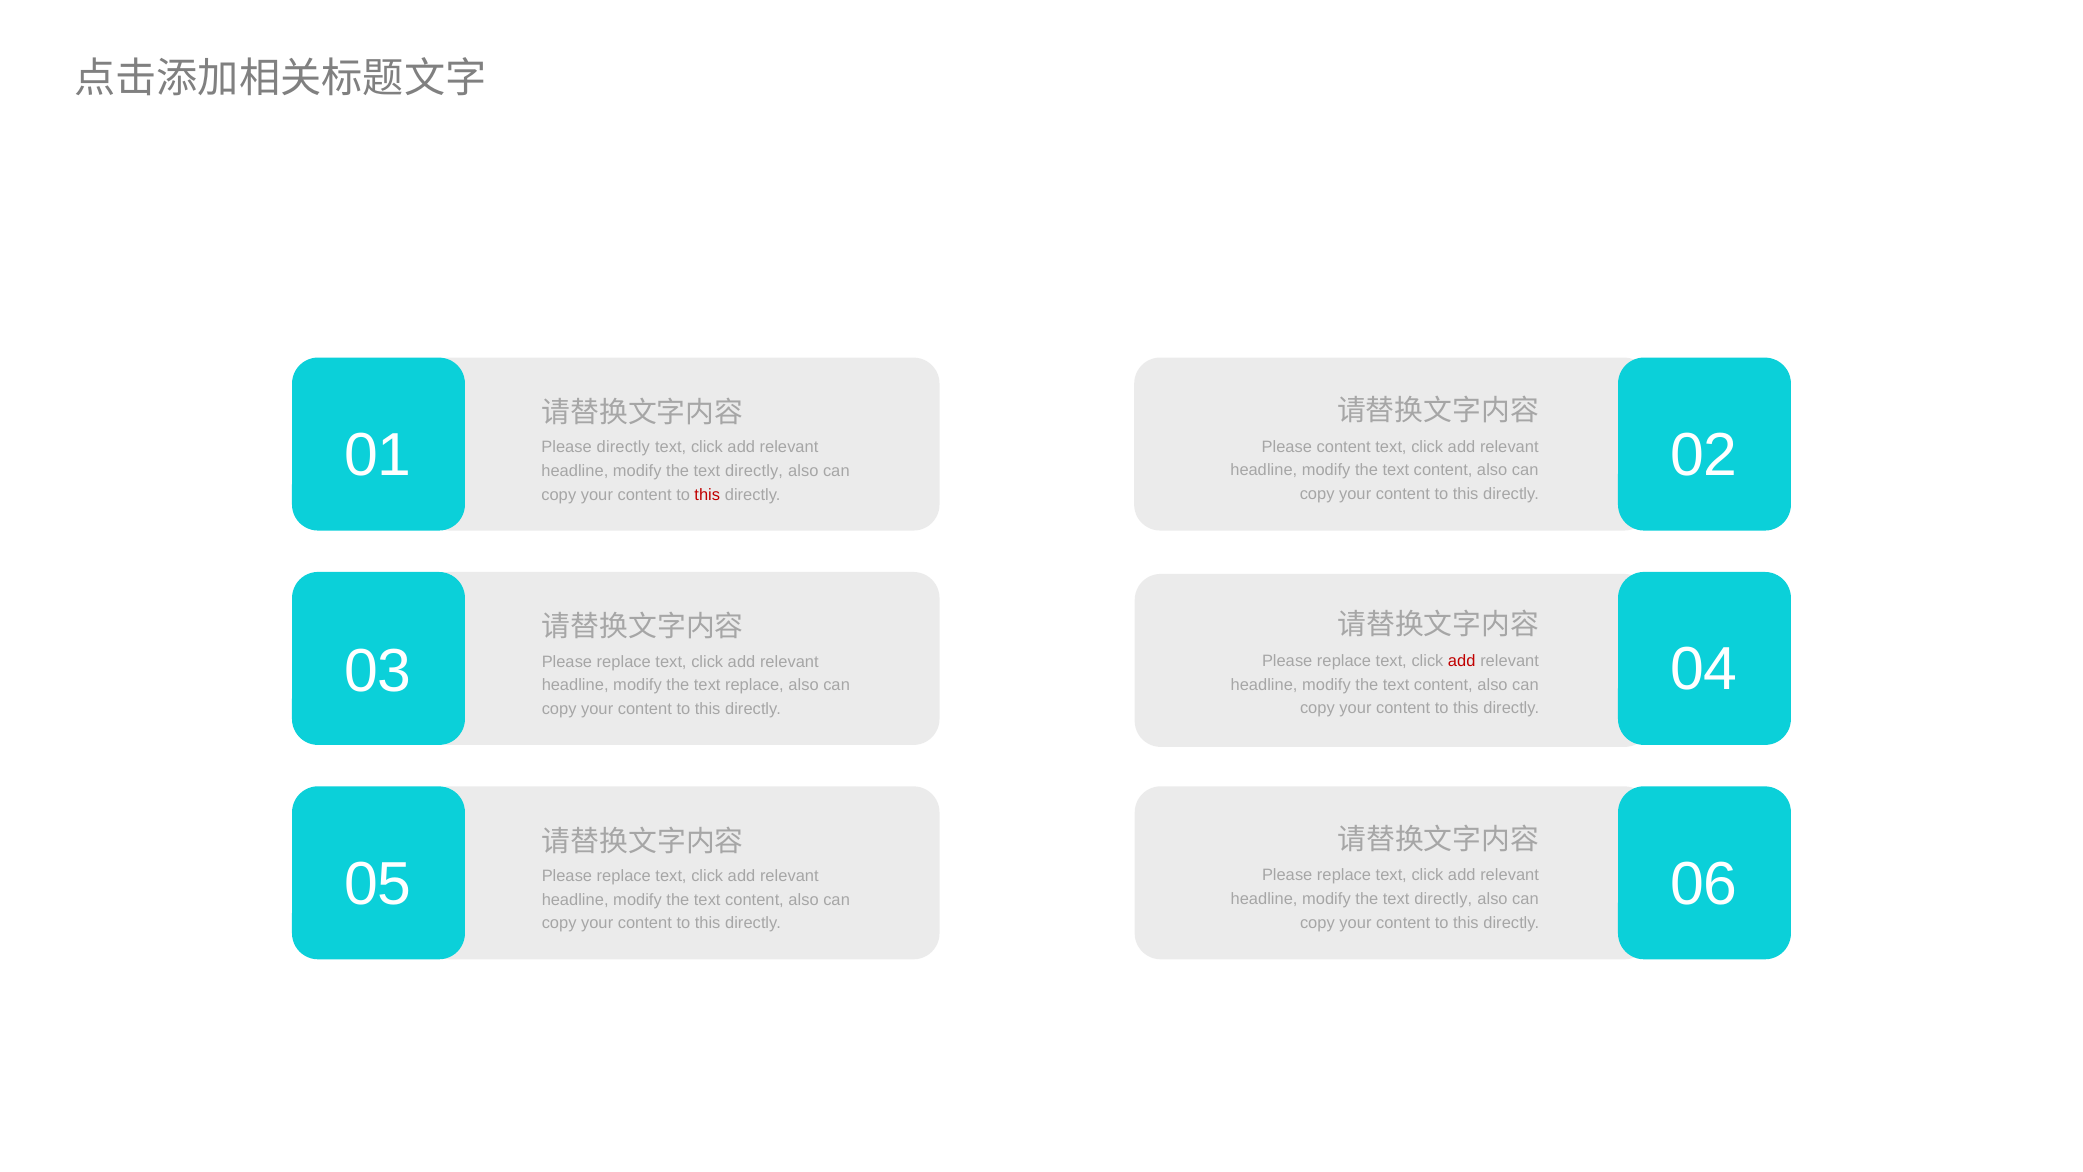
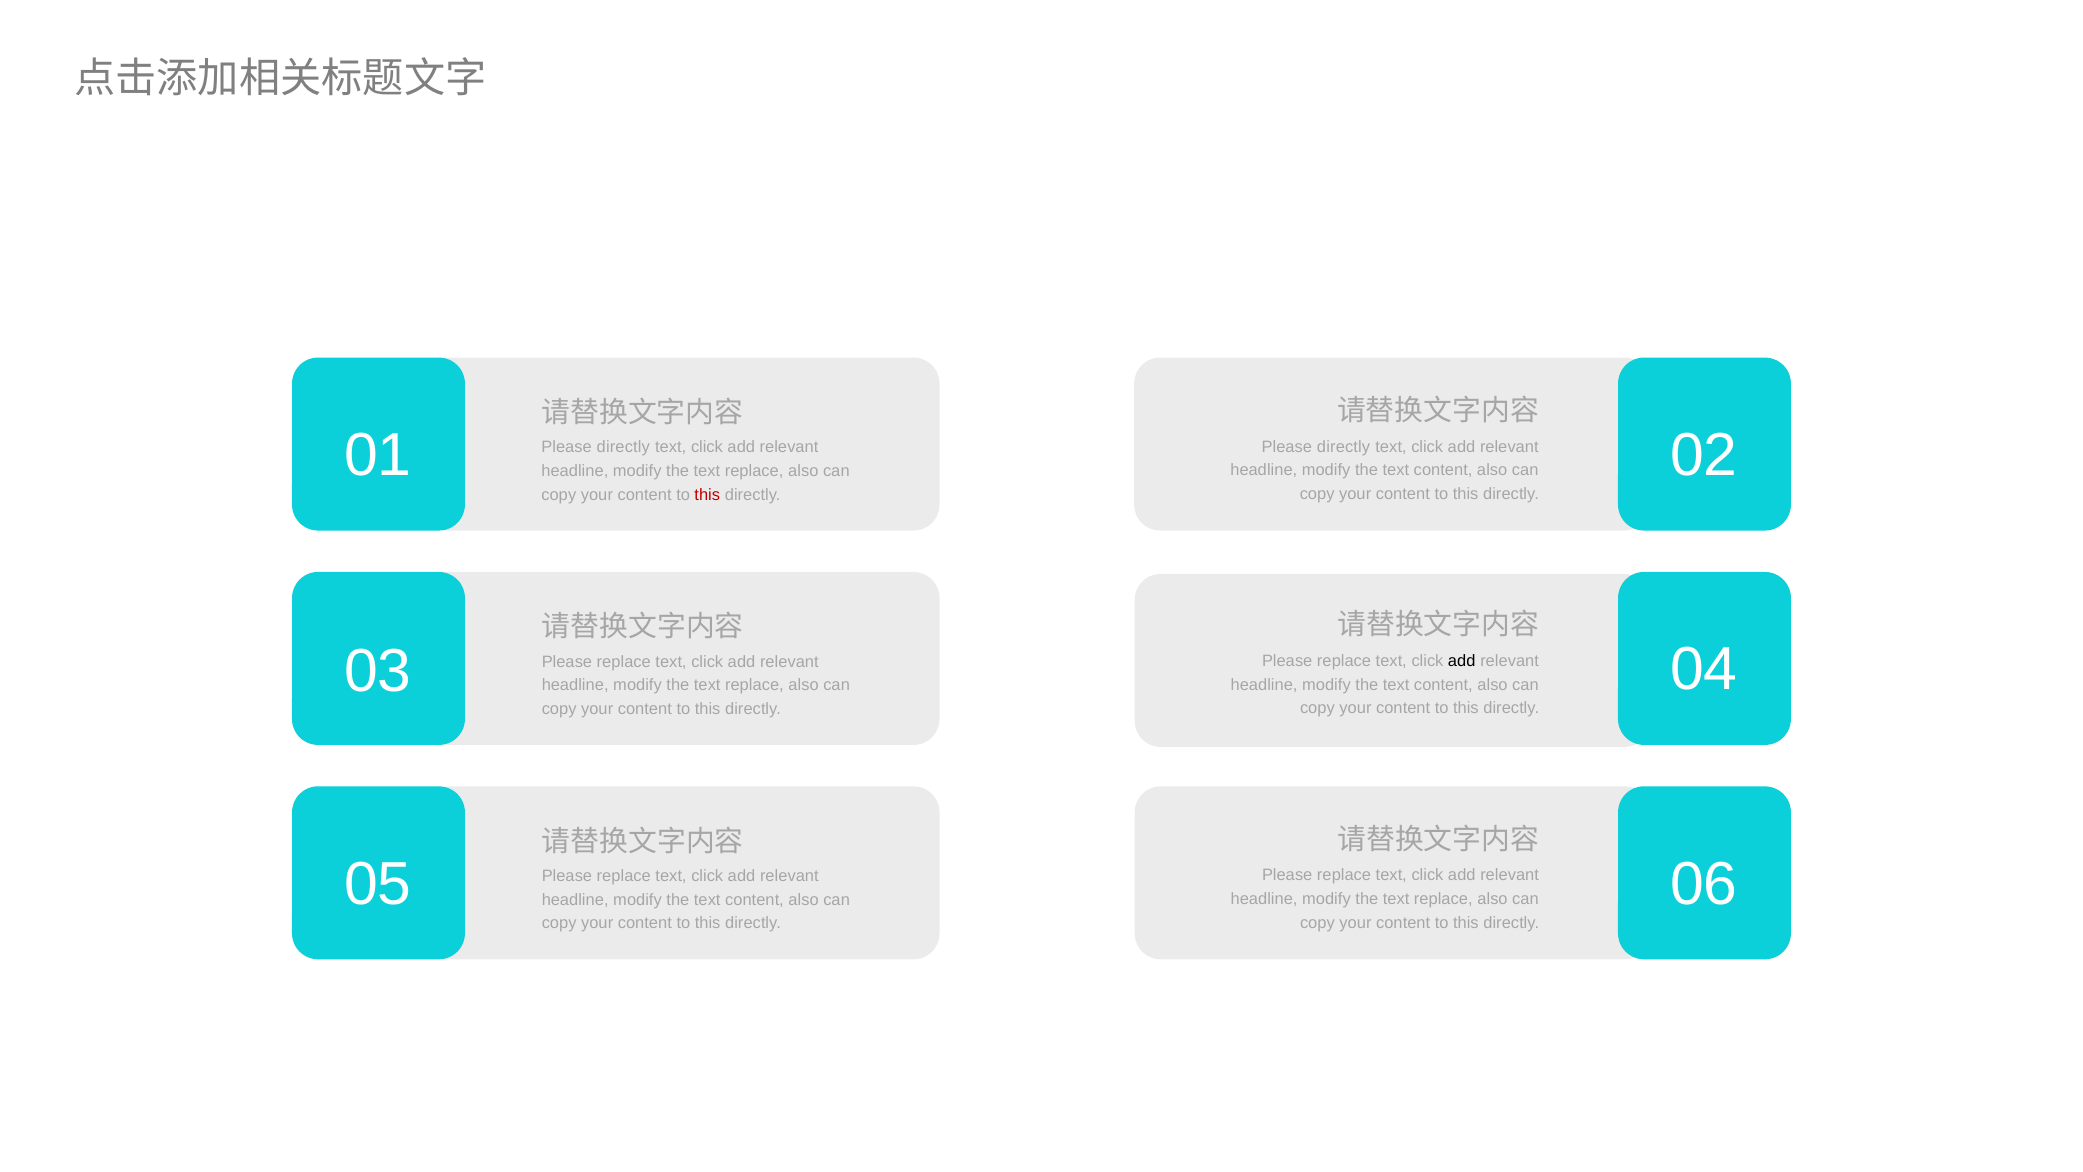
content at (1344, 447): content -> directly
directly at (754, 471): directly -> replace
add at (1462, 661) colour: red -> black
directly at (1443, 899): directly -> replace
